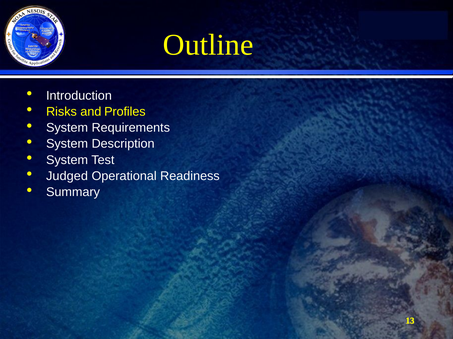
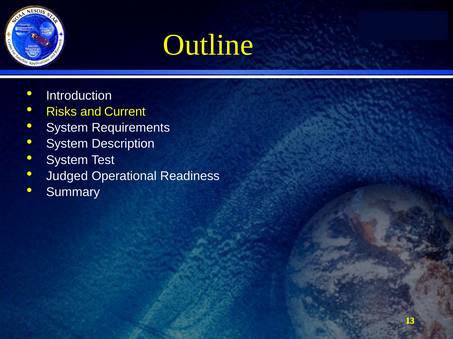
Profiles: Profiles -> Current
